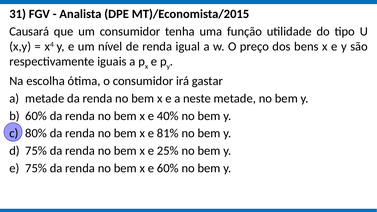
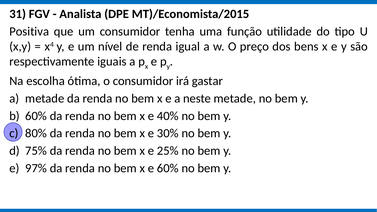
Causará: Causará -> Positiva
81%: 81% -> 30%
e 75%: 75% -> 97%
